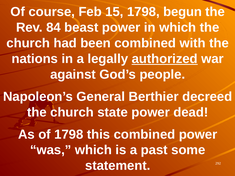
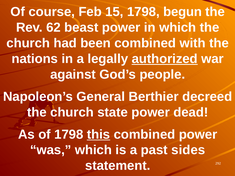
84: 84 -> 62
this underline: none -> present
some: some -> sides
